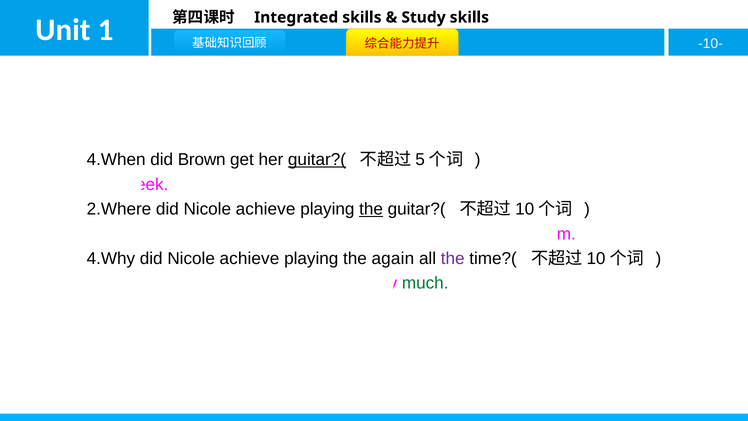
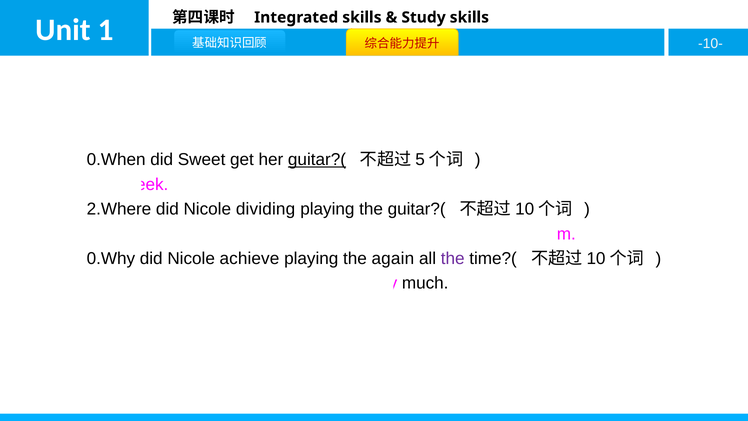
4.When: 4.When -> 0.When
Brown: Brown -> Sweet
2.Where did Nicole achieve: achieve -> dividing
the at (371, 209) underline: present -> none
4.Why: 4.Why -> 0.Why
much colour: green -> black
